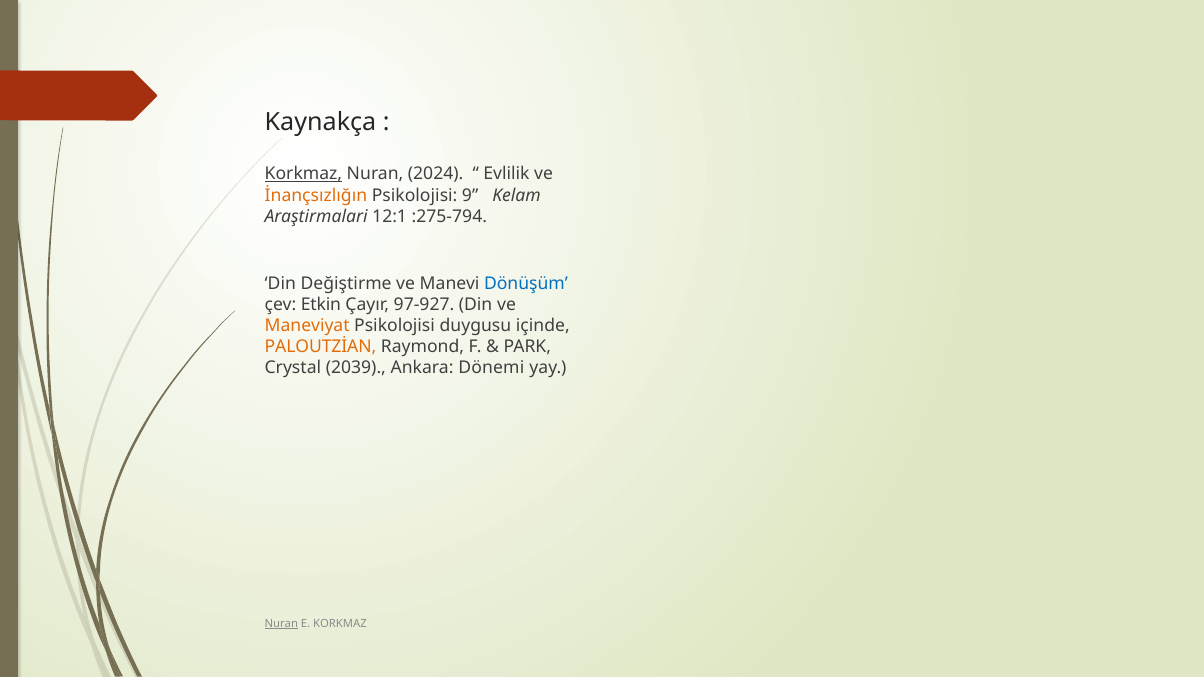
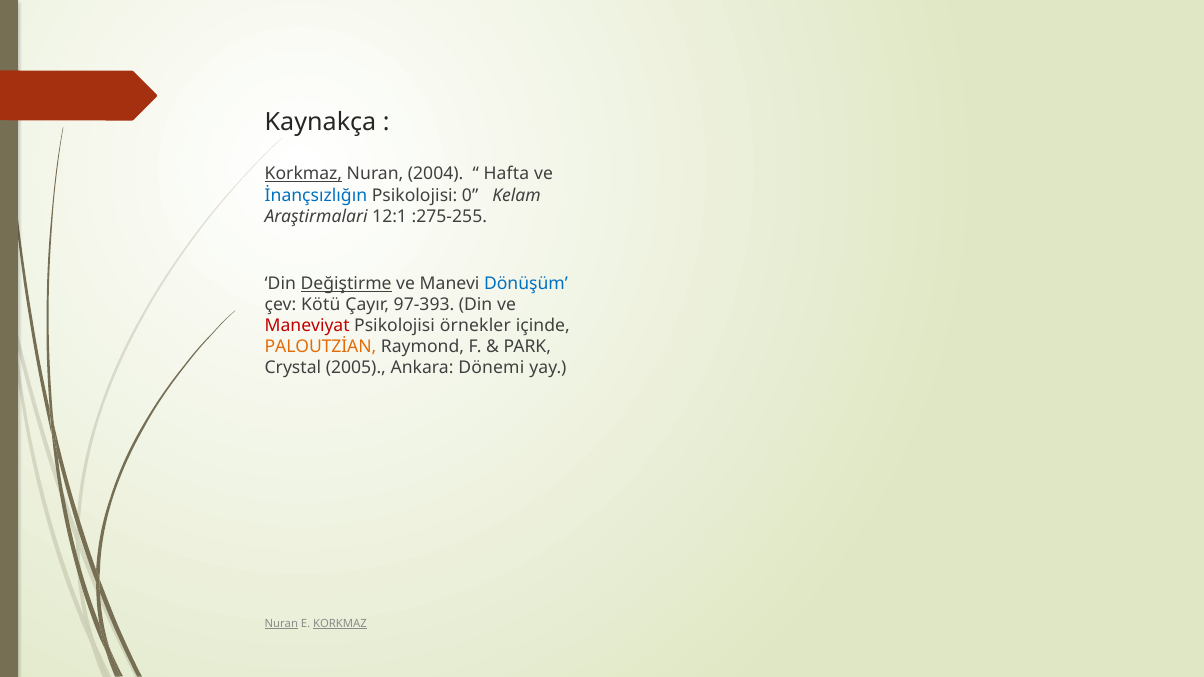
2024: 2024 -> 2004
Evlilik: Evlilik -> Hafta
İnançsızlığın colour: orange -> blue
9: 9 -> 0
:275-794: :275-794 -> :275-255
Değiştirme underline: none -> present
Etkin: Etkin -> Kötü
97-927: 97-927 -> 97-393
Maneviyat colour: orange -> red
duygusu: duygusu -> örnekler
2039: 2039 -> 2005
KORKMAZ at (340, 624) underline: none -> present
